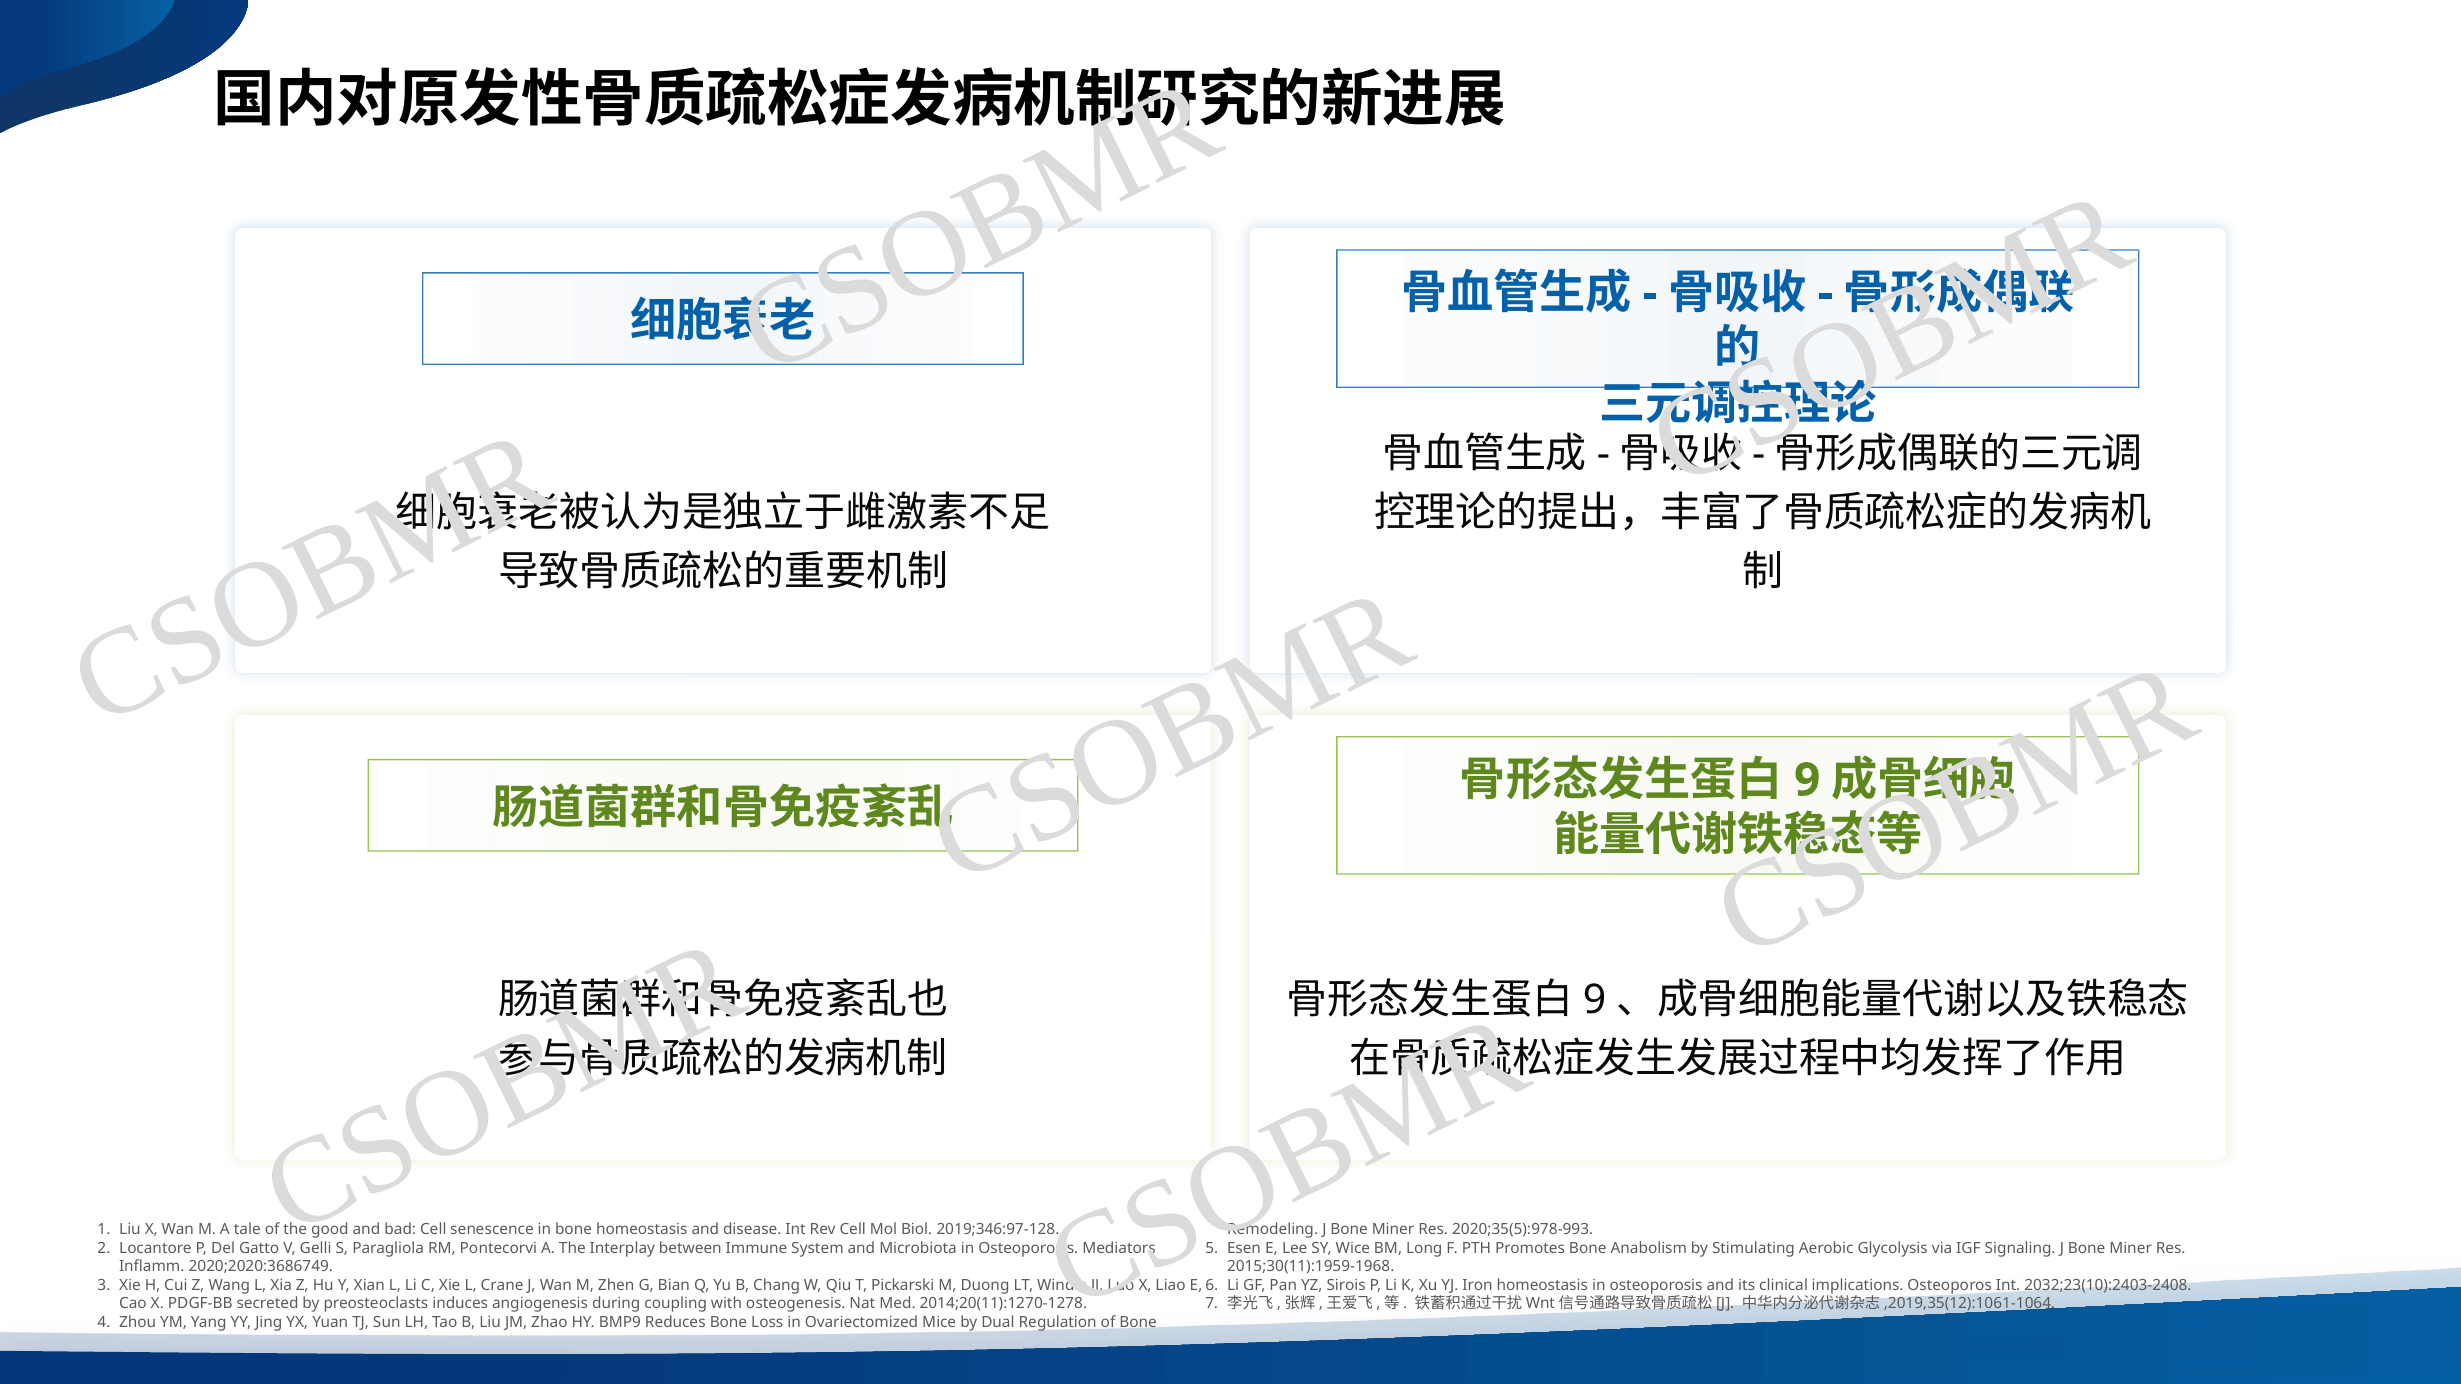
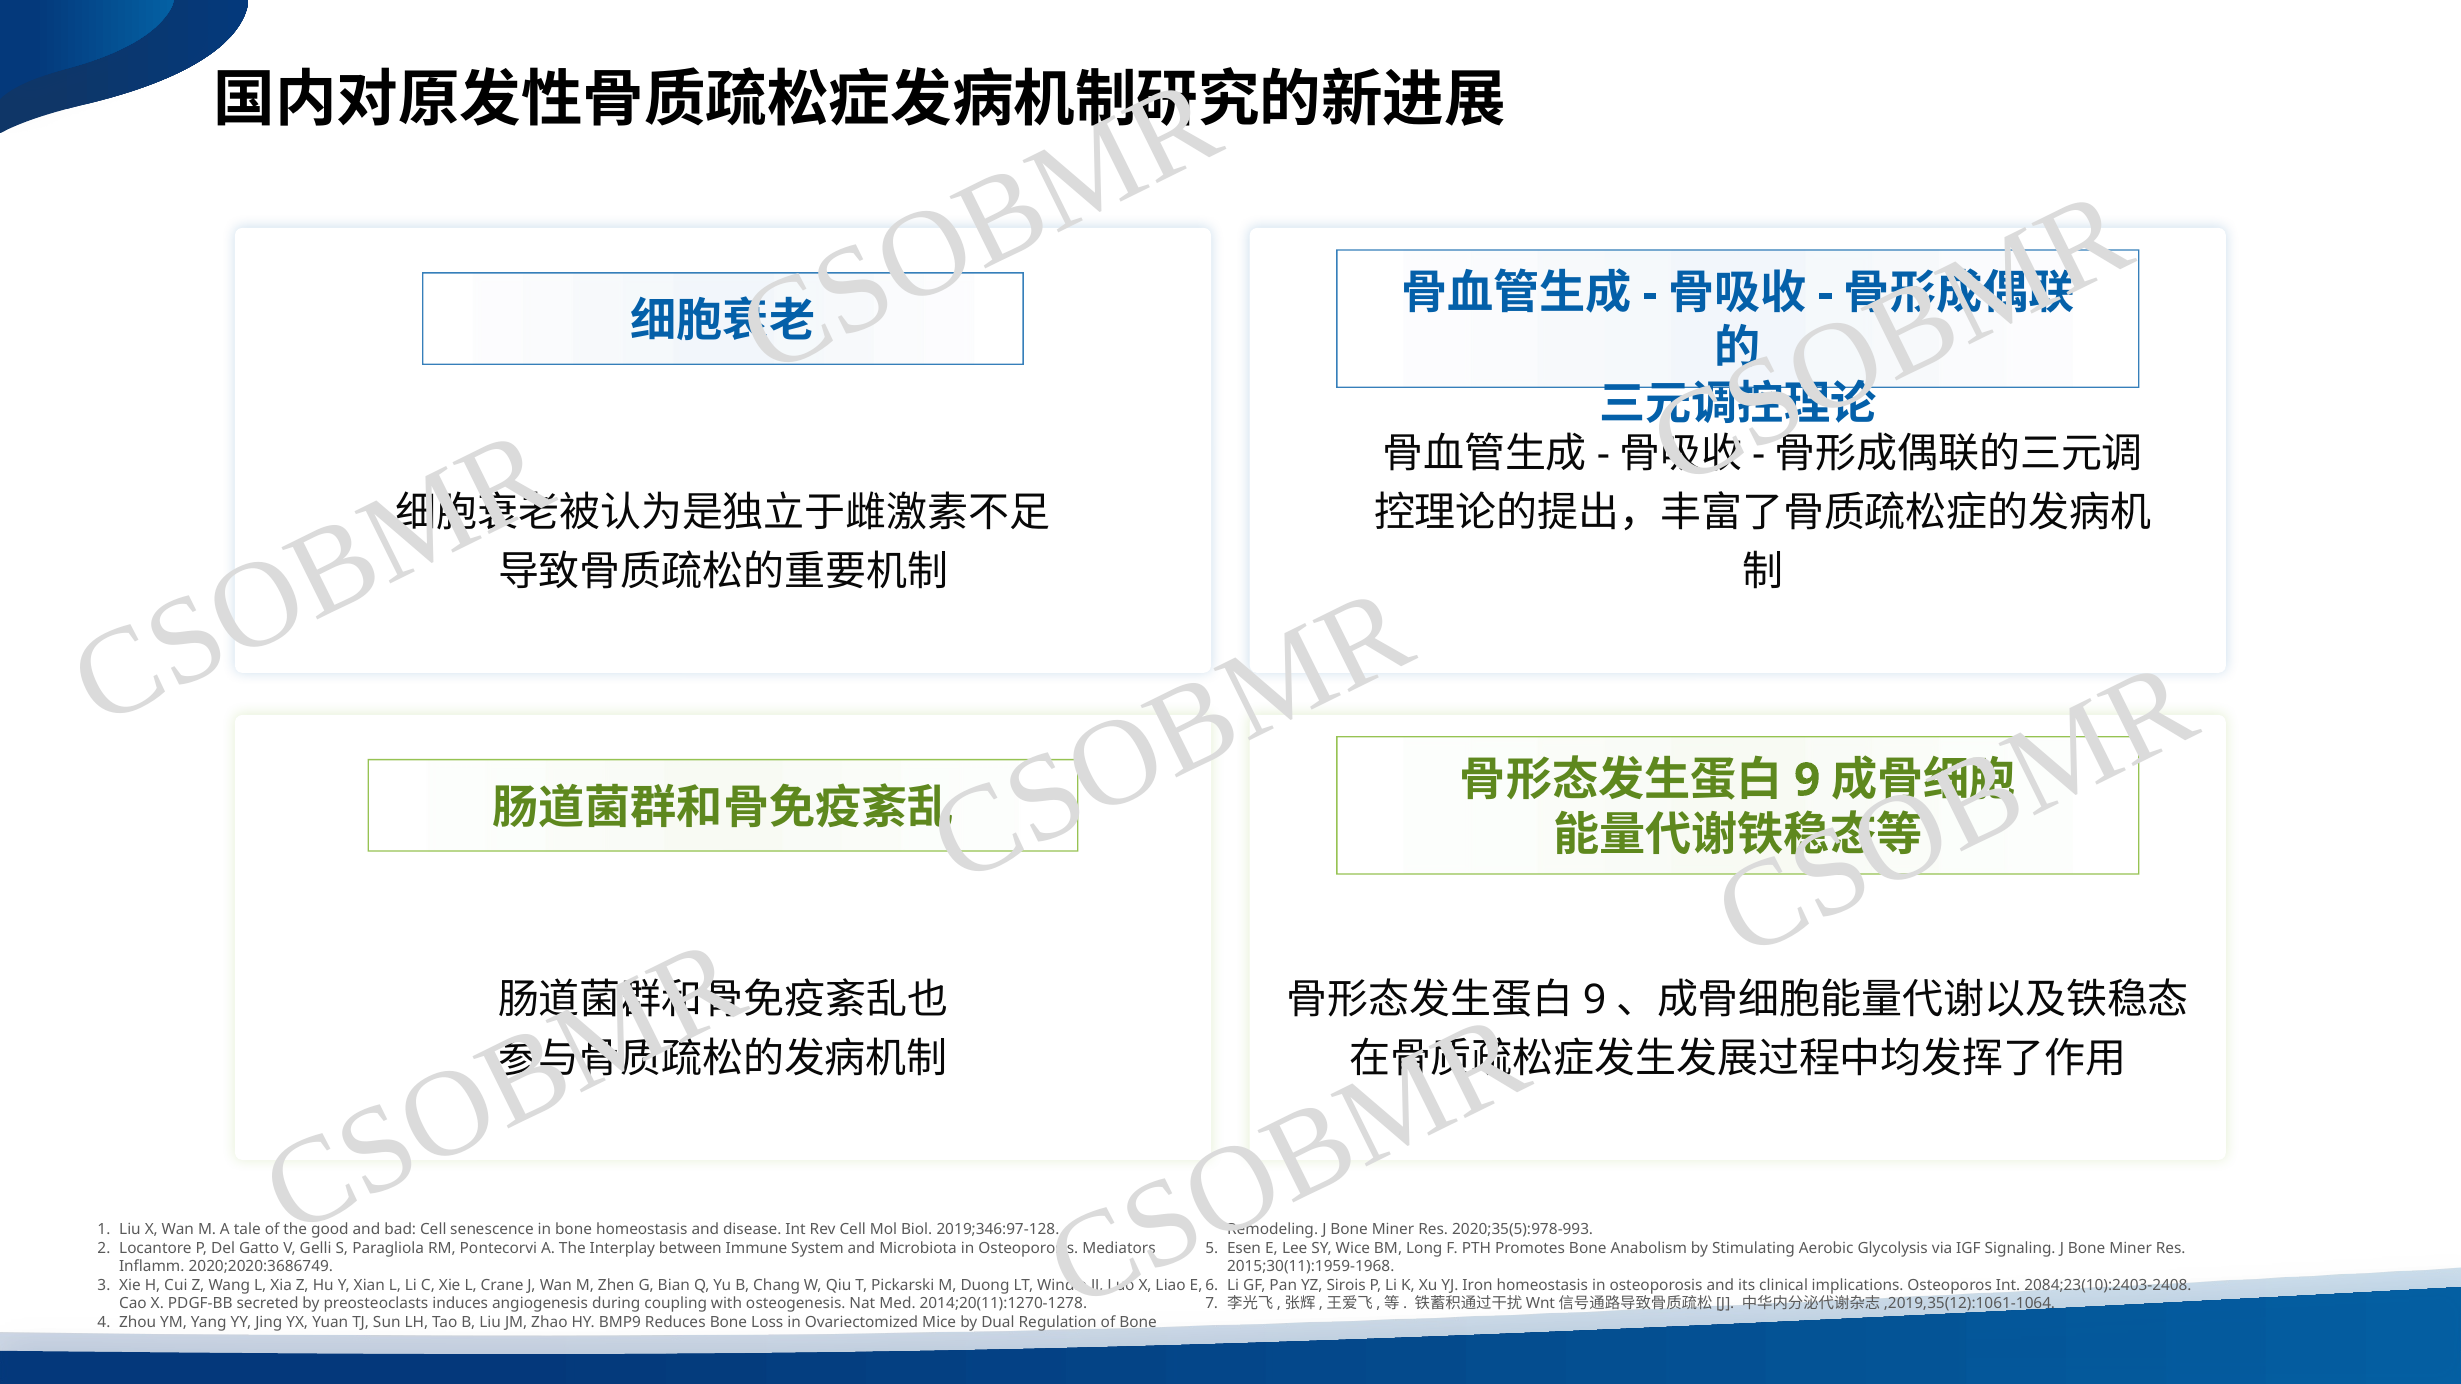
2032;23(10):2403-2408: 2032;23(10):2403-2408 -> 2084;23(10):2403-2408
